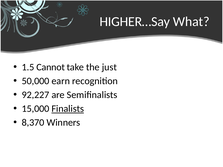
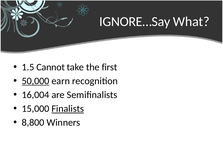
HIGHER…Say: HIGHER…Say -> IGNORE…Say
just: just -> first
50,000 underline: none -> present
92,227: 92,227 -> 16,004
8,370: 8,370 -> 8,800
